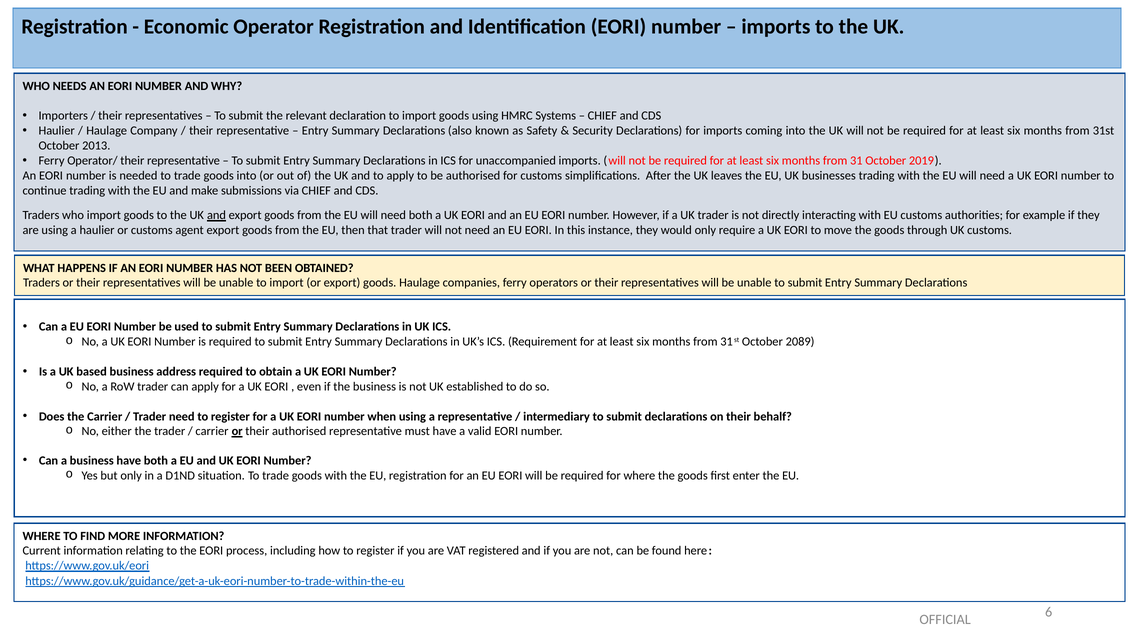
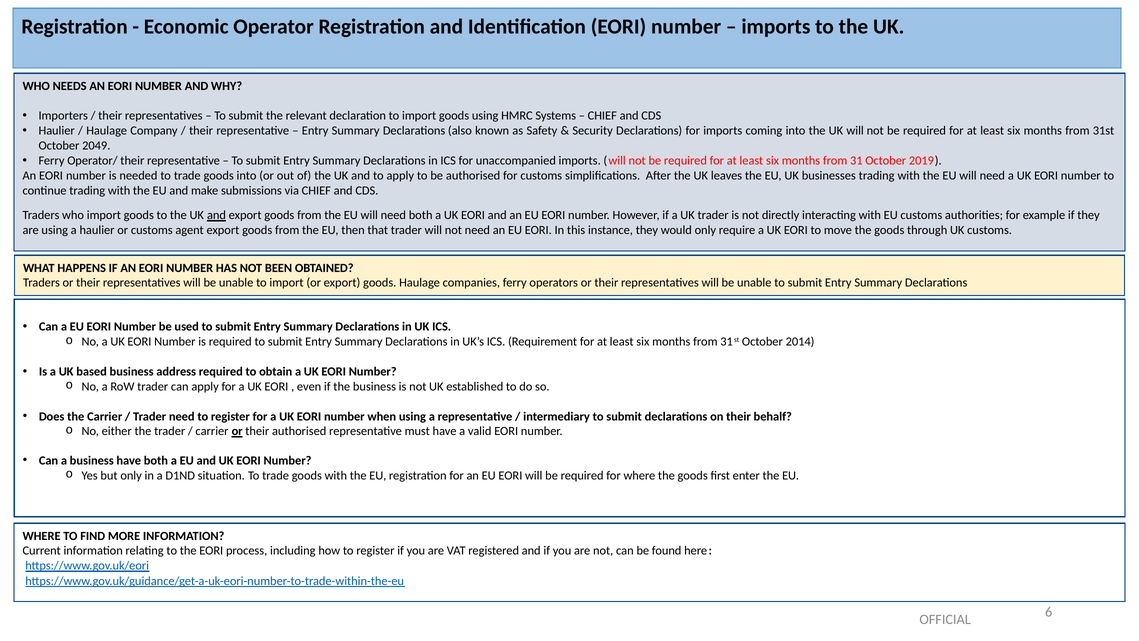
2013: 2013 -> 2049
2089: 2089 -> 2014
